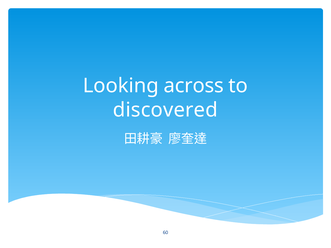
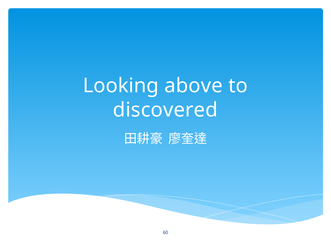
across: across -> above
